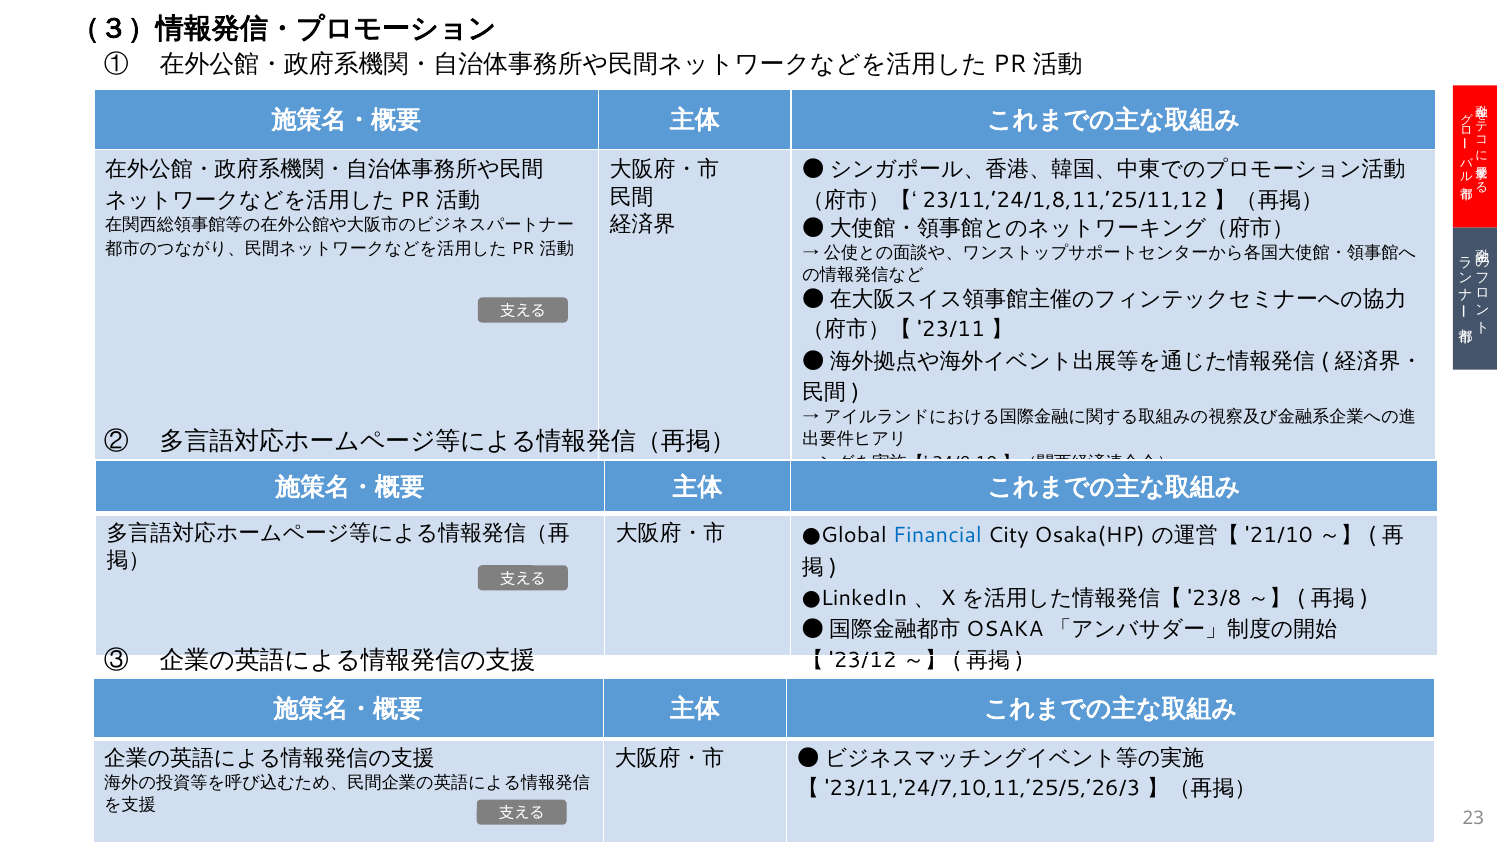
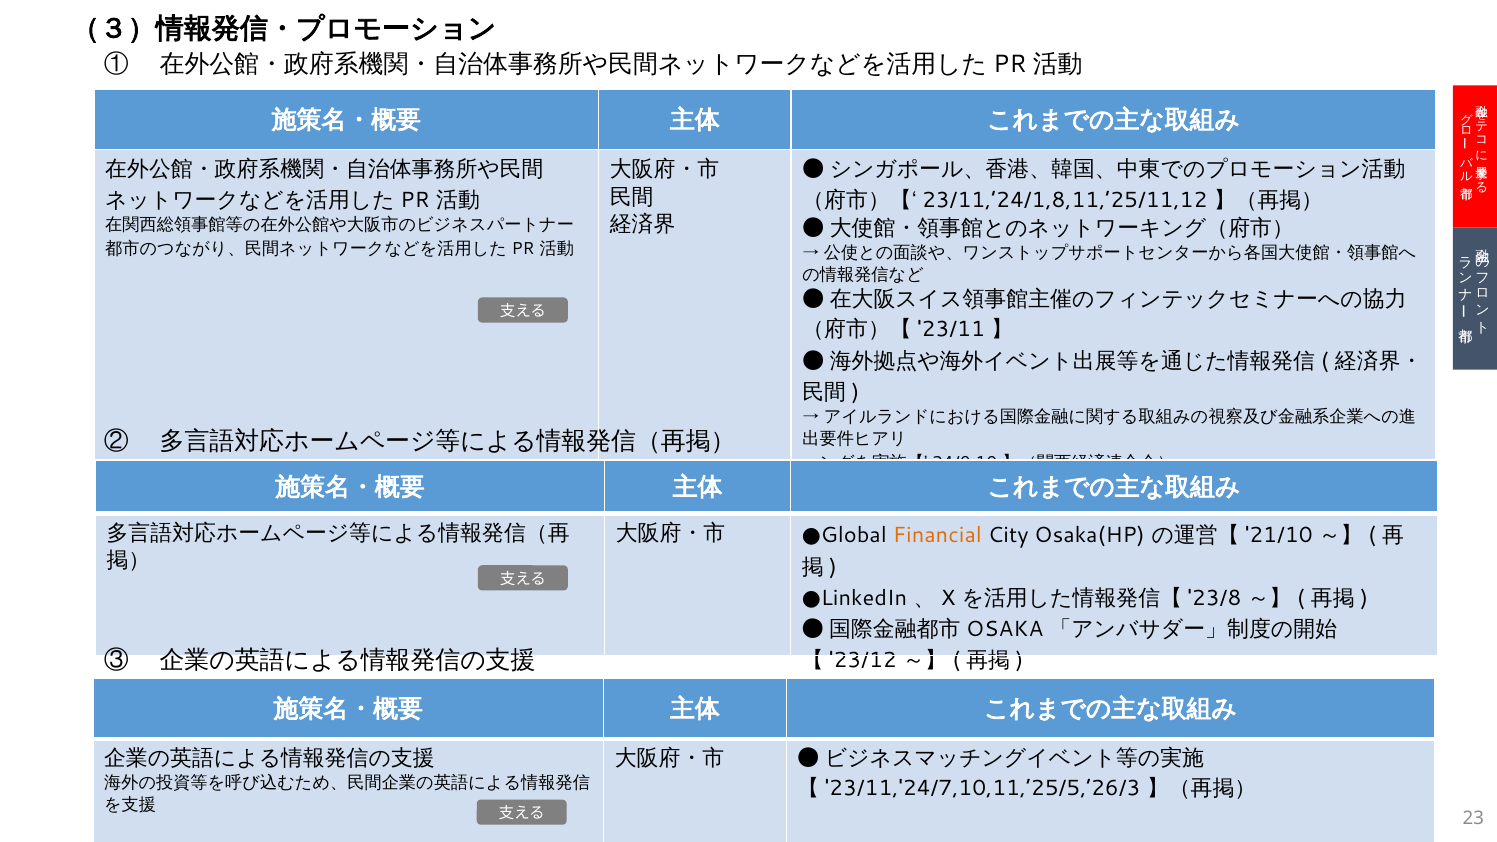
Financial colour: blue -> orange
